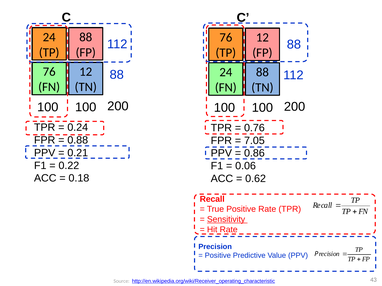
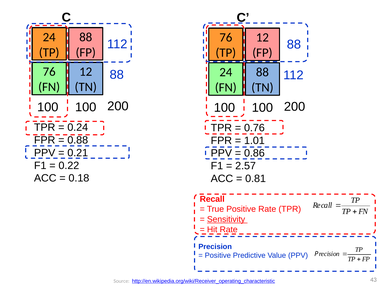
7.05: 7.05 -> 1.01
0.06: 0.06 -> 2.57
0.62: 0.62 -> 0.81
